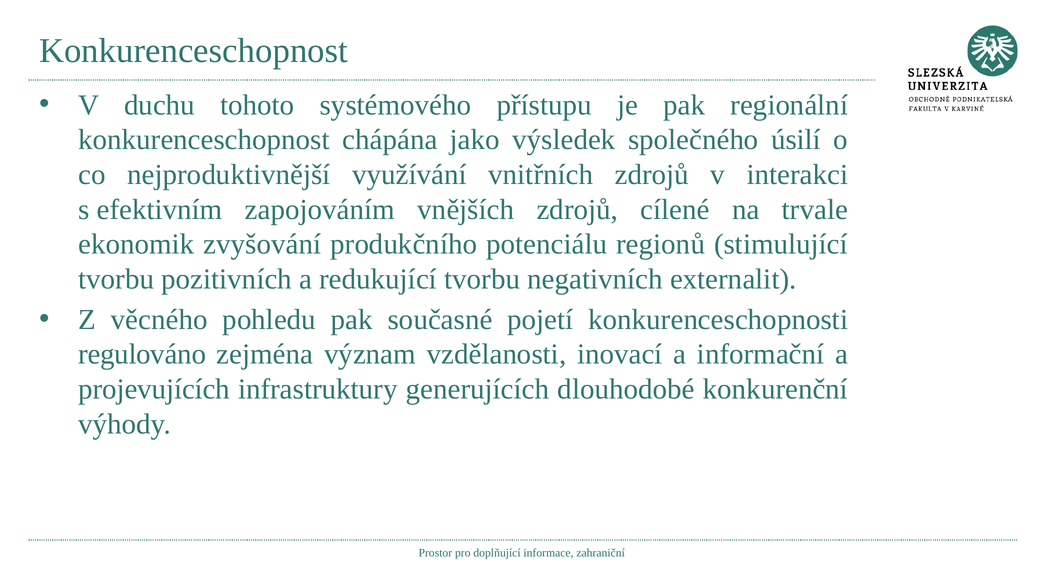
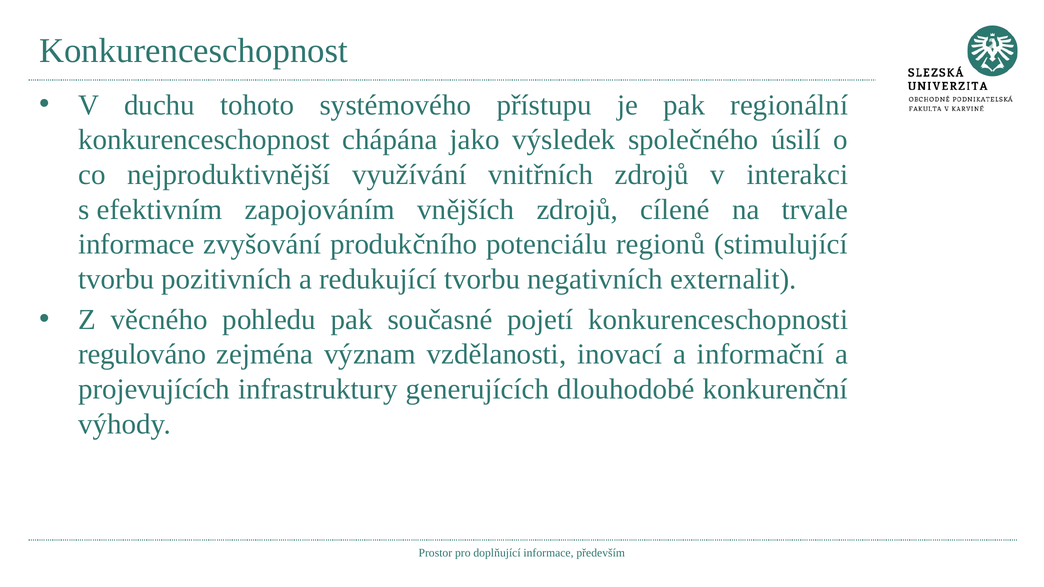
ekonomik at (136, 244): ekonomik -> informace
zahraniční: zahraniční -> především
